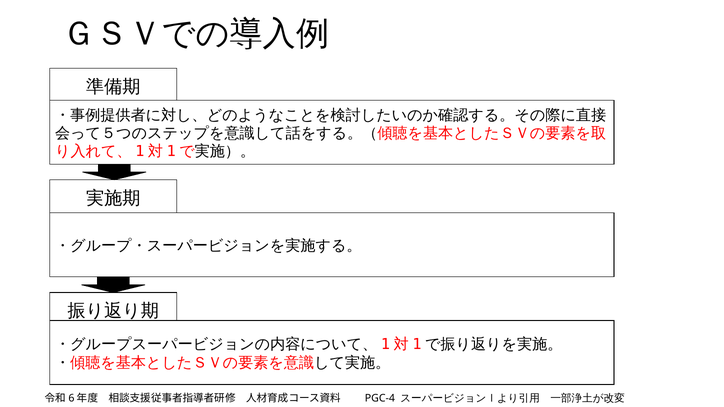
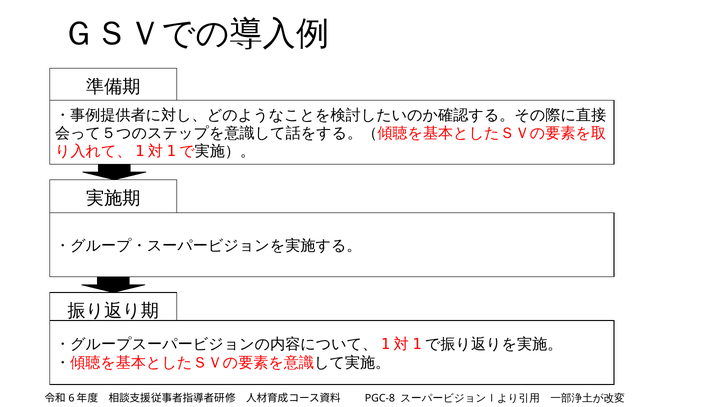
PGC-4: PGC-4 -> PGC-8
